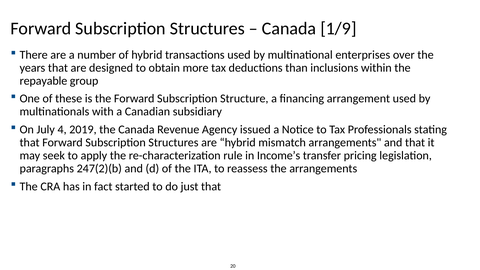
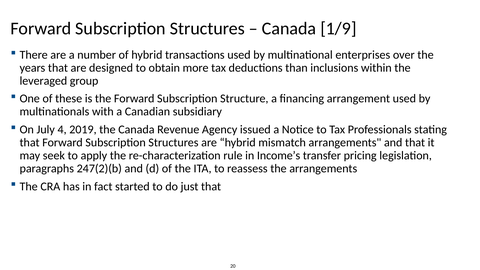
repayable: repayable -> leveraged
